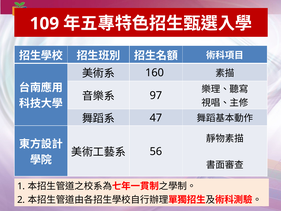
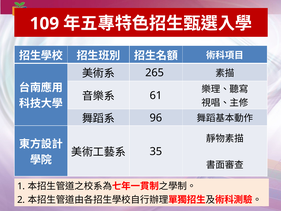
160: 160 -> 265
97: 97 -> 61
47: 47 -> 96
56: 56 -> 35
